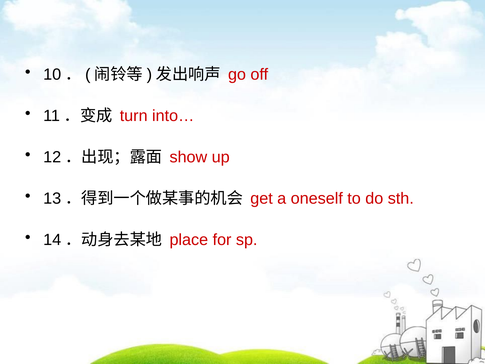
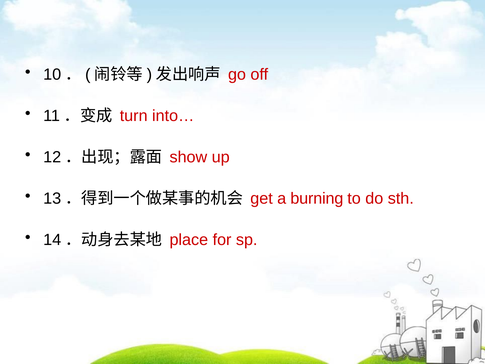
oneself: oneself -> burning
